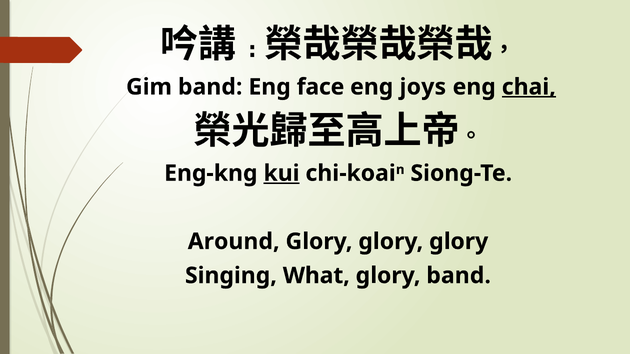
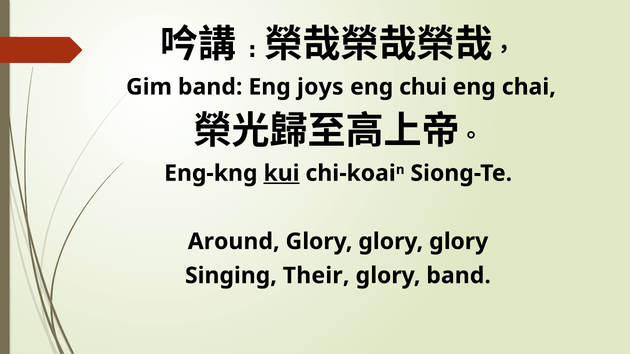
face: face -> joys
joys: joys -> chui
chai underline: present -> none
What: What -> Their
